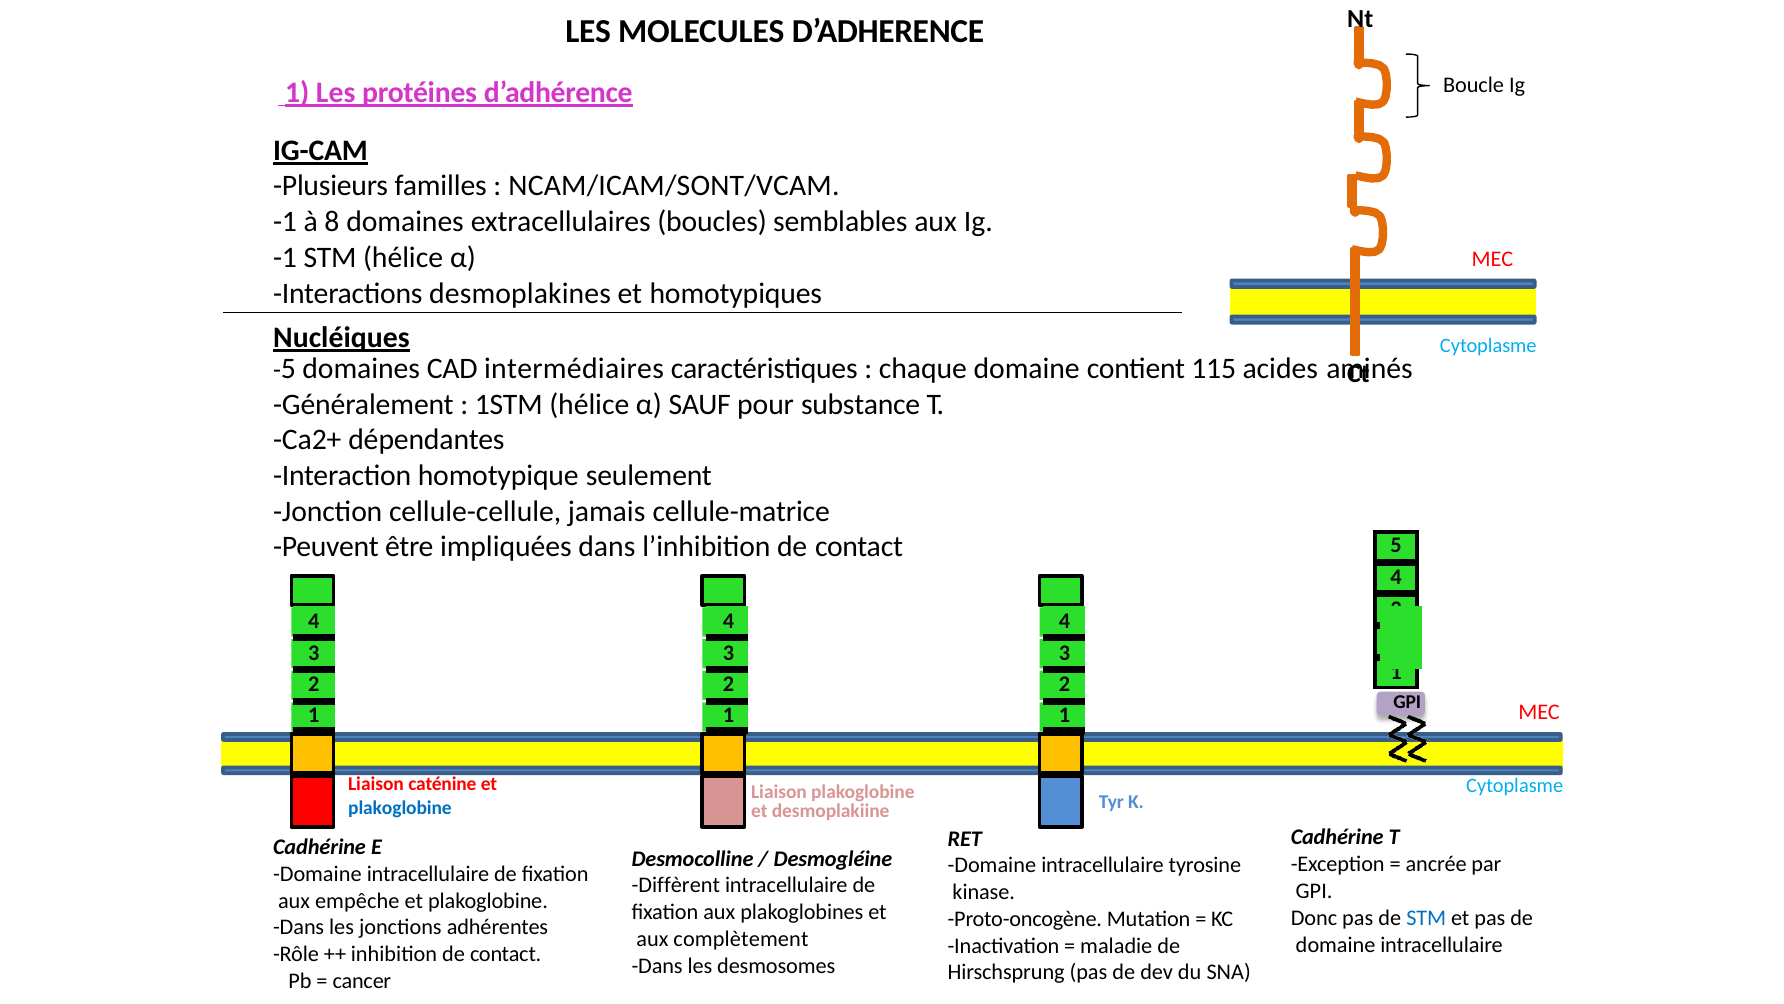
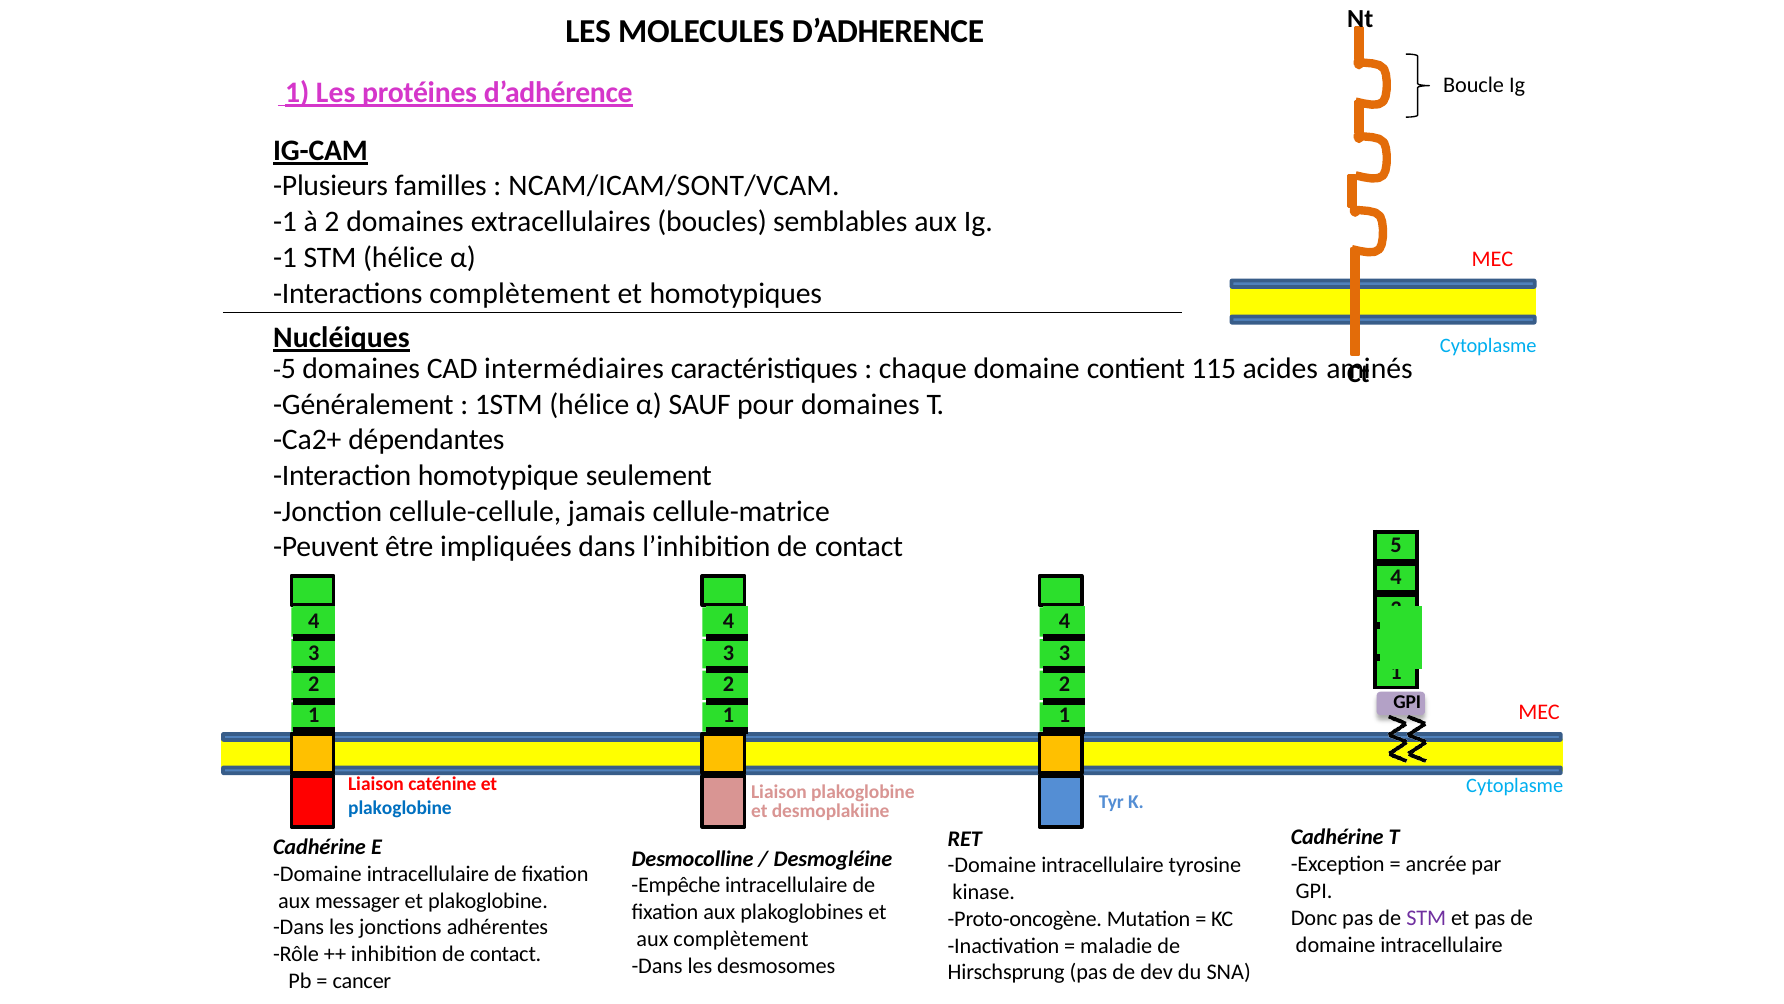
à 8: 8 -> 2
Interactions desmoplakines: desmoplakines -> complètement
pour substance: substance -> domaines
Diffèrent: Diffèrent -> Empêche
empêche: empêche -> messager
STM at (1426, 917) colour: blue -> purple
